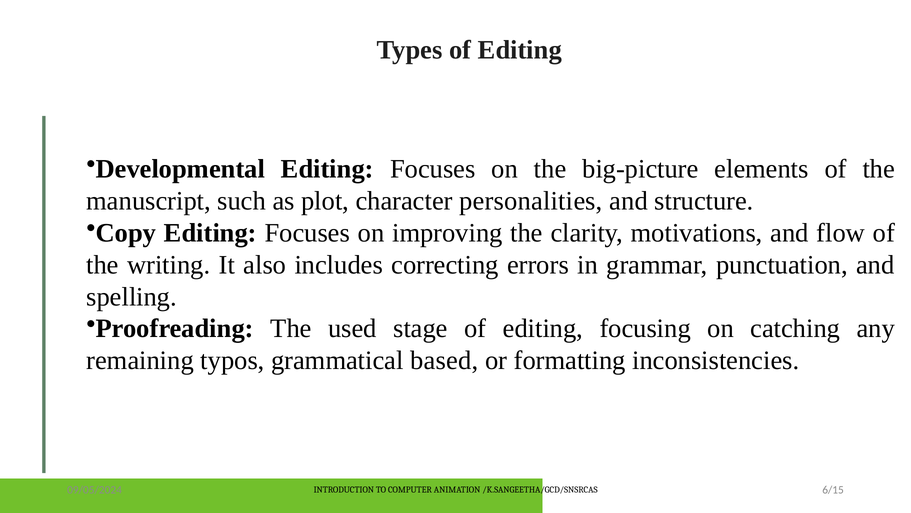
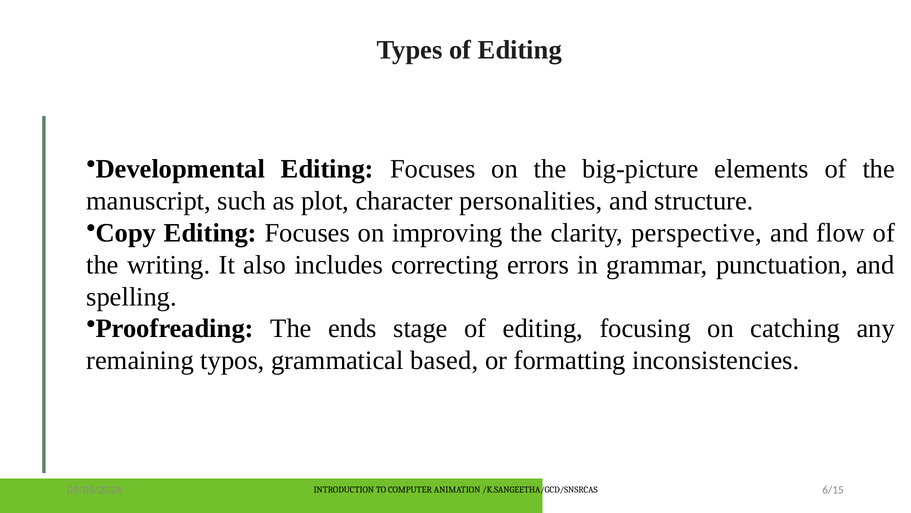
motivations: motivations -> perspective
used: used -> ends
